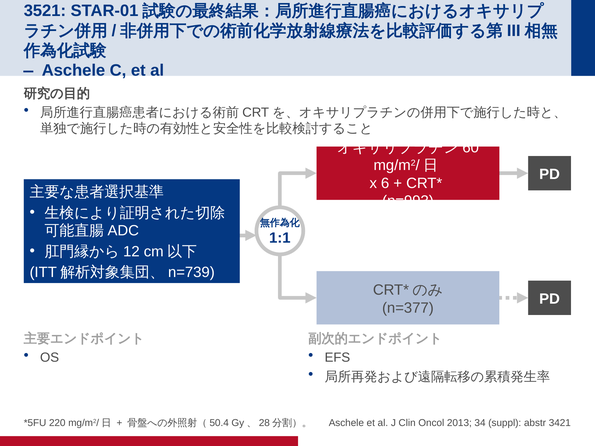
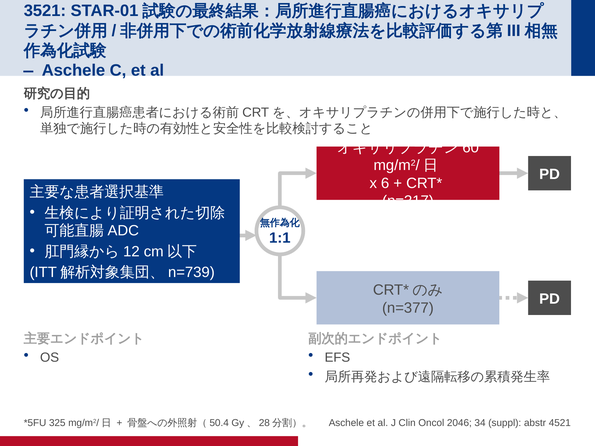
n=993: n=993 -> n=317
220: 220 -> 325
2013: 2013 -> 2046
3421: 3421 -> 4521
